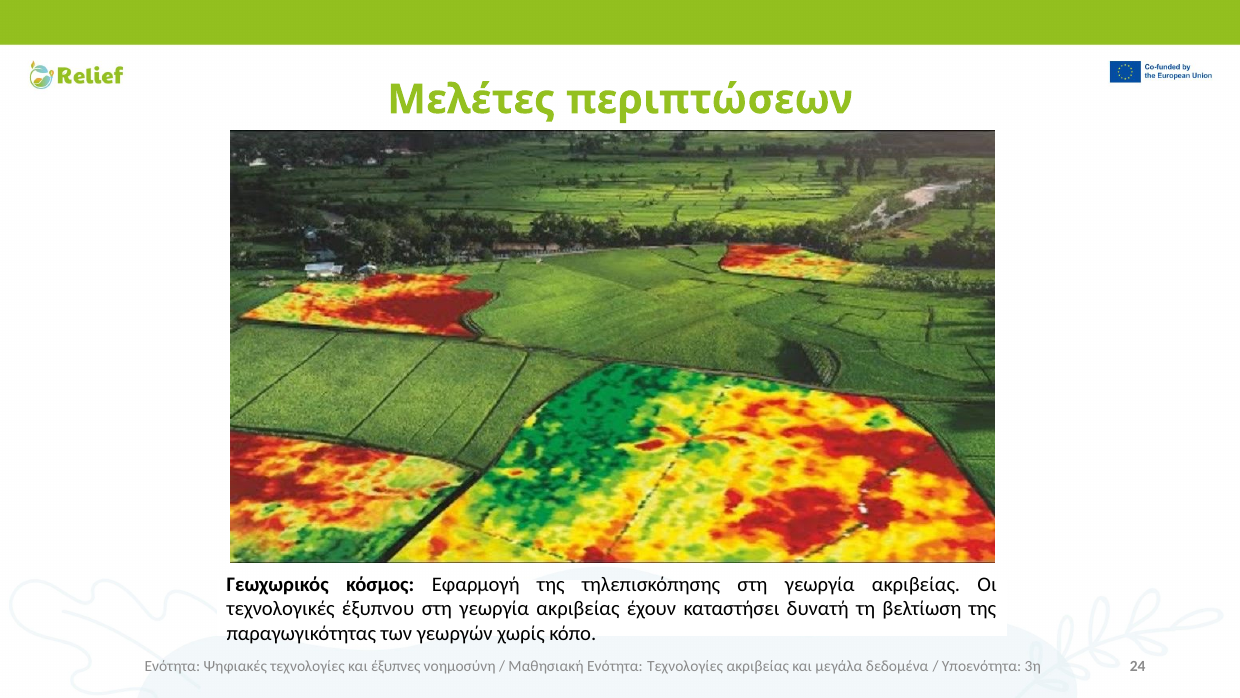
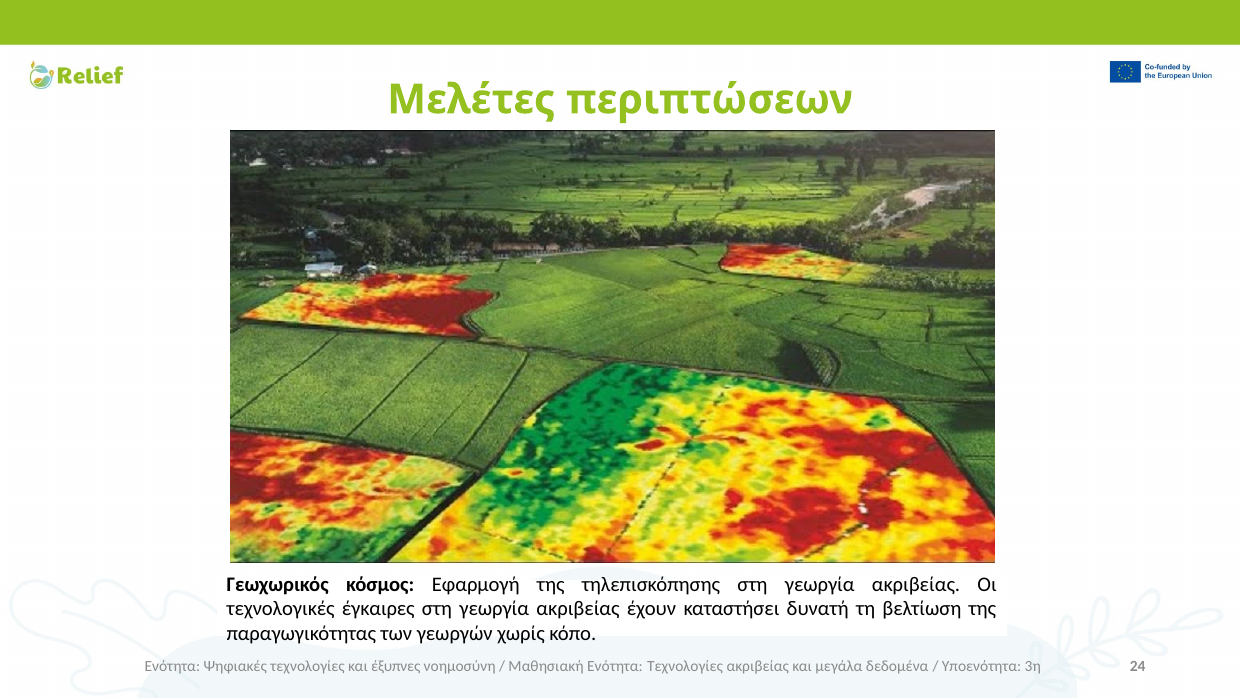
έξυπνου: έξυπνου -> έγκαιρες
